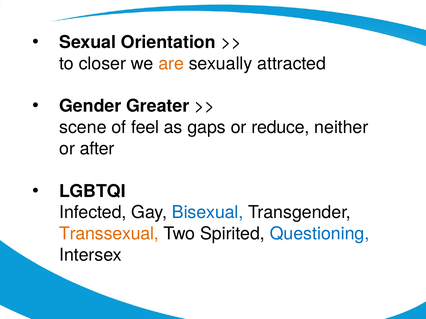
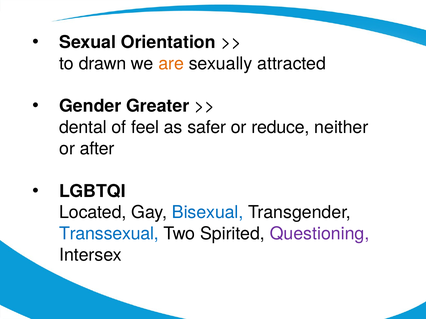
closer: closer -> drawn
scene: scene -> dental
gaps: gaps -> safer
Infected: Infected -> Located
Transsexual colour: orange -> blue
Questioning colour: blue -> purple
